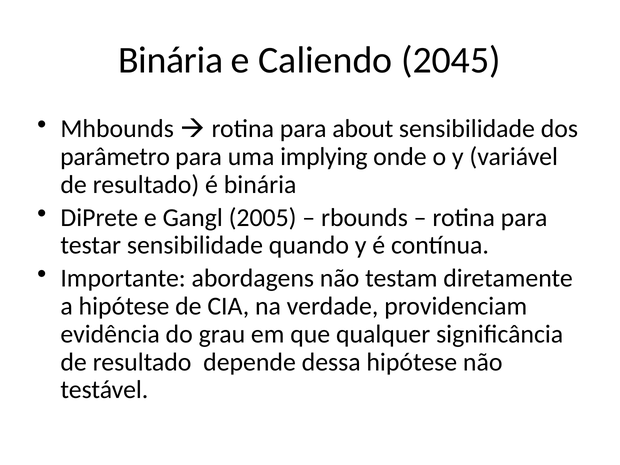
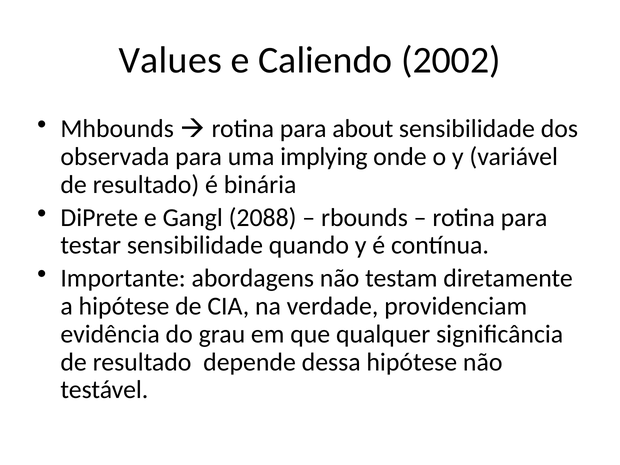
Binária at (171, 60): Binária -> Values
2045: 2045 -> 2002
parâmetro: parâmetro -> observada
2005: 2005 -> 2088
